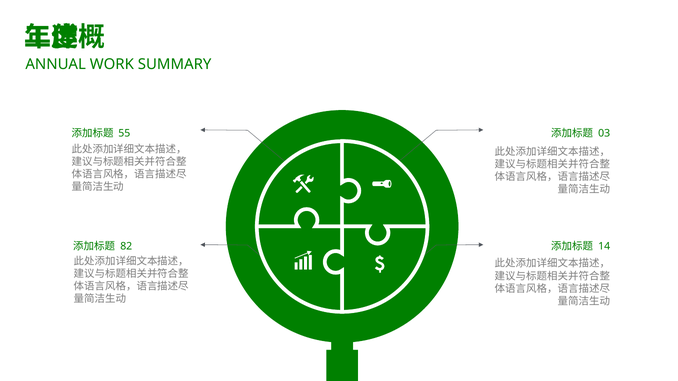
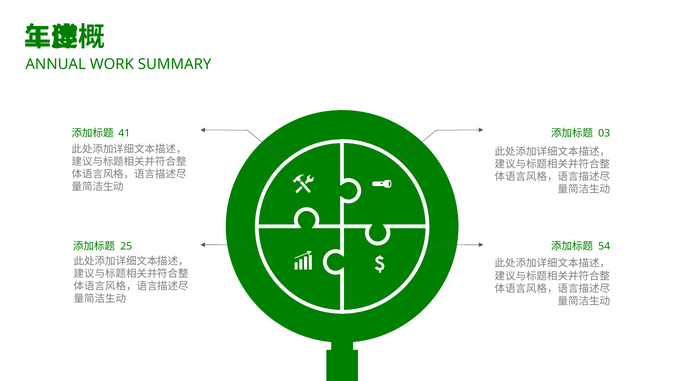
55: 55 -> 41
82: 82 -> 25
14: 14 -> 54
